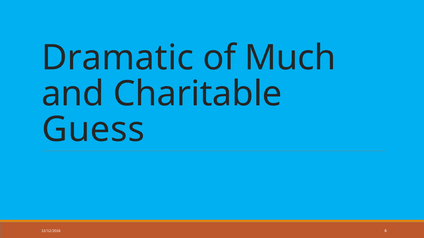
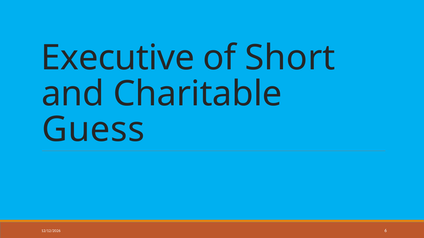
Dramatic: Dramatic -> Executive
Much: Much -> Short
